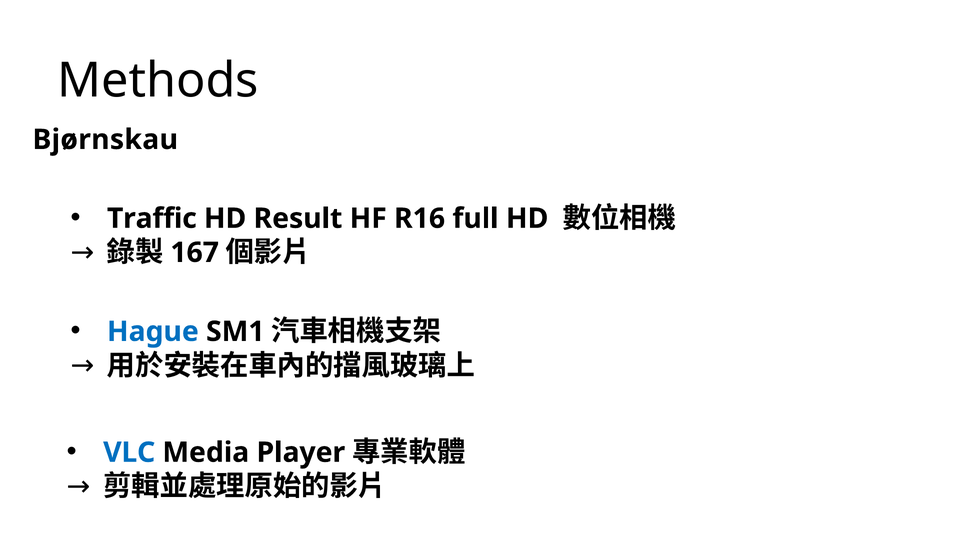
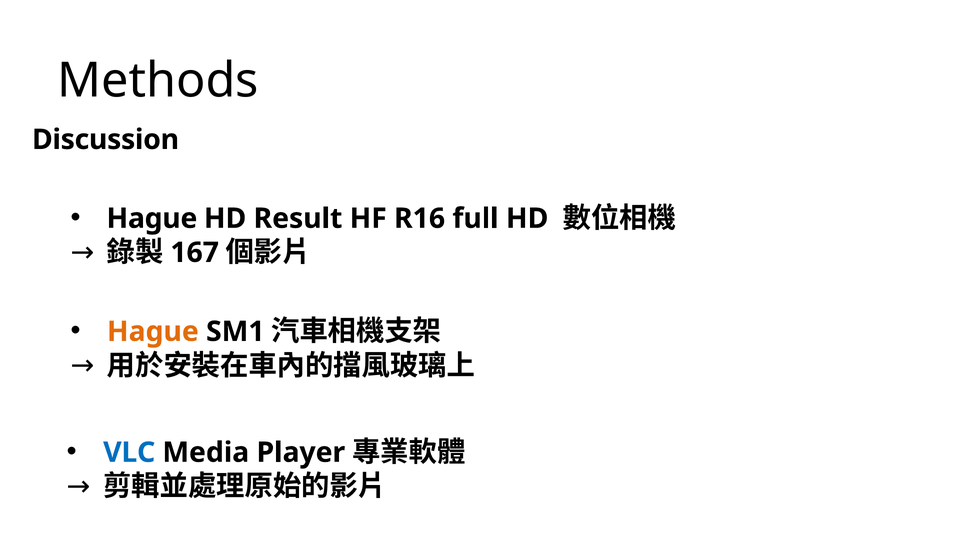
Bjørnskau: Bjørnskau -> Discussion
Traffic at (152, 218): Traffic -> Hague
Hague at (153, 331) colour: blue -> orange
